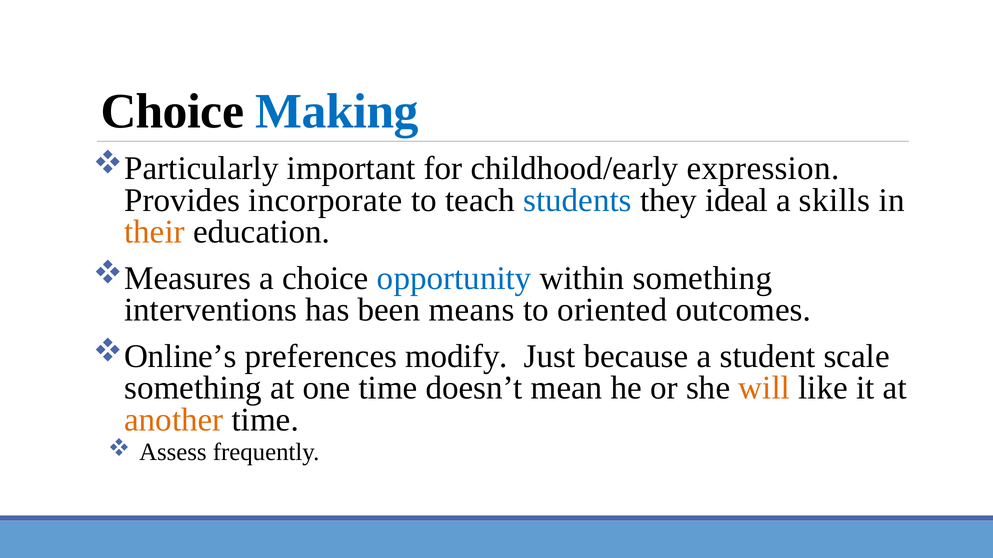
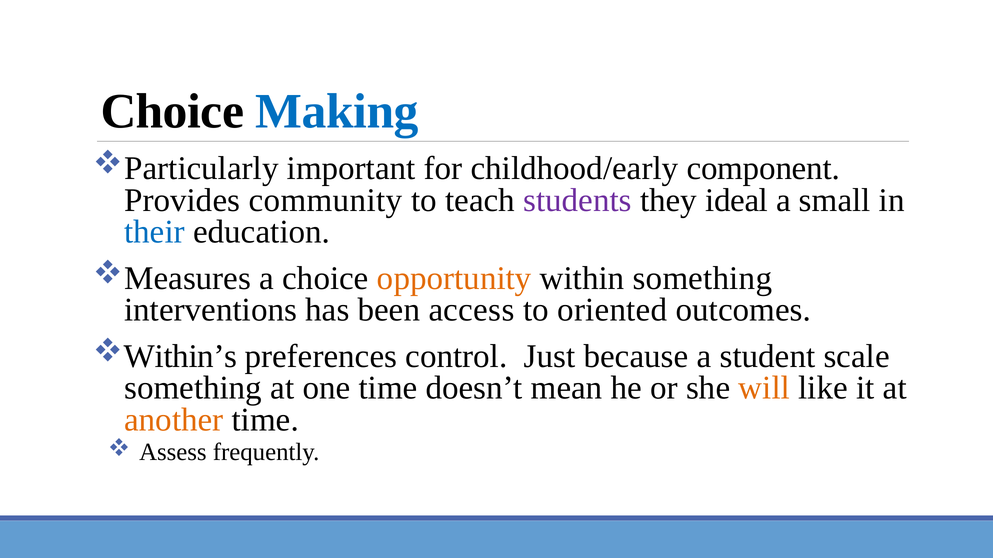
expression: expression -> component
incorporate: incorporate -> community
students colour: blue -> purple
skills: skills -> small
their colour: orange -> blue
opportunity colour: blue -> orange
means: means -> access
Online’s: Online’s -> Within’s
modify: modify -> control
